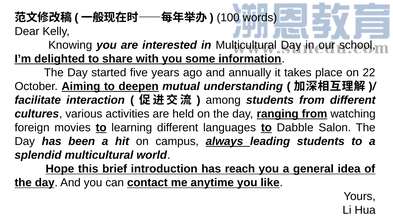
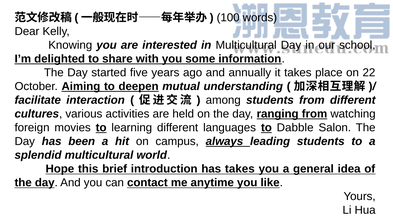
has reach: reach -> takes
